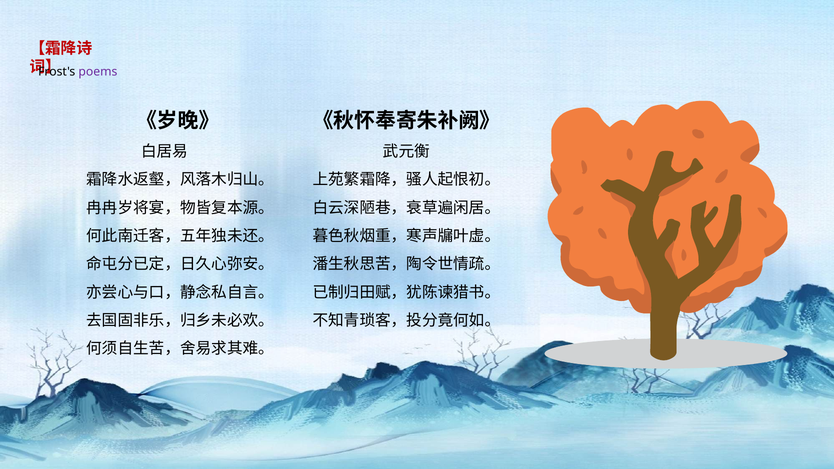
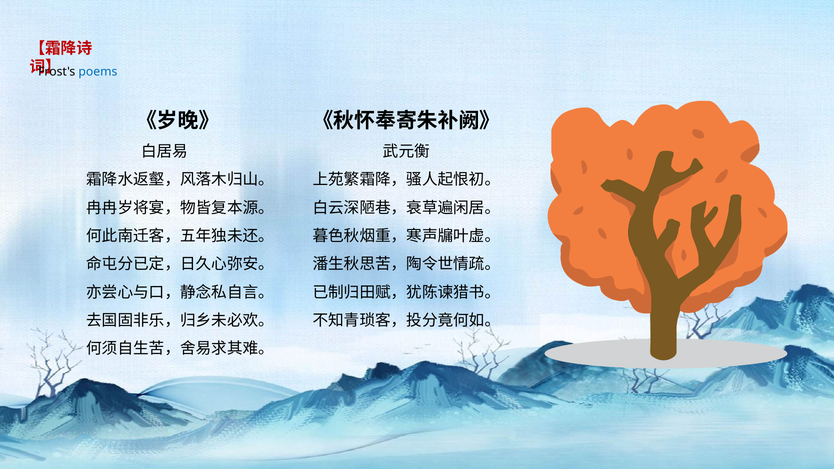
poems colour: purple -> blue
